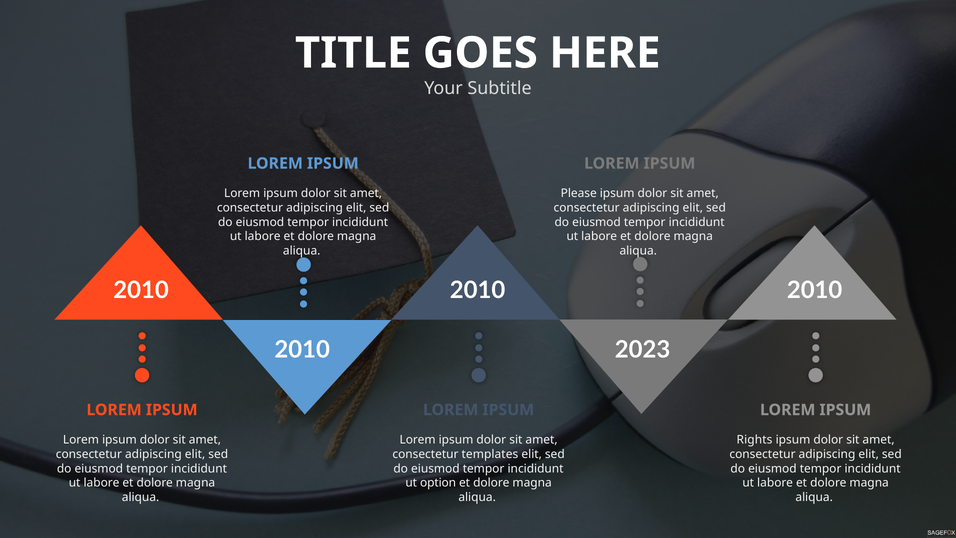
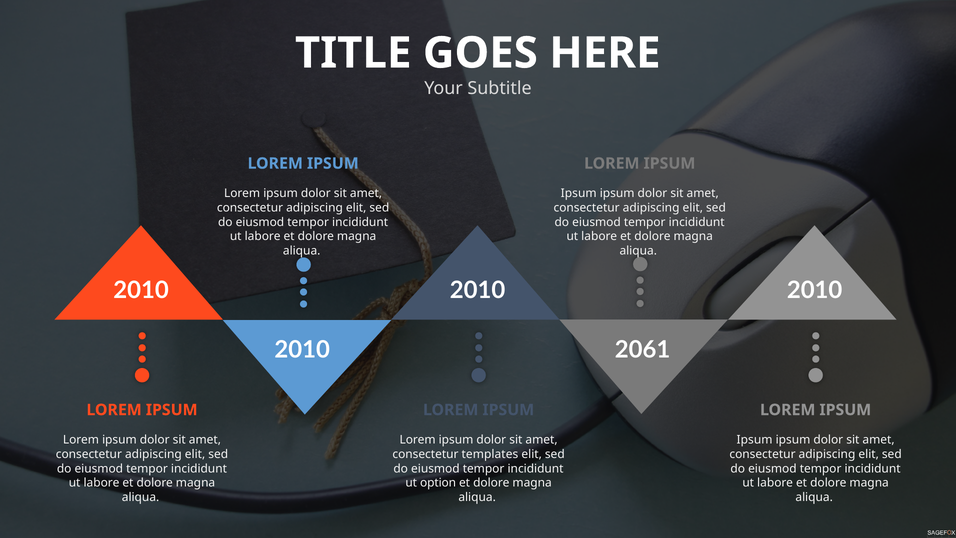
Please at (579, 193): Please -> Ipsum
2023: 2023 -> 2061
Rights at (755, 440): Rights -> Ipsum
